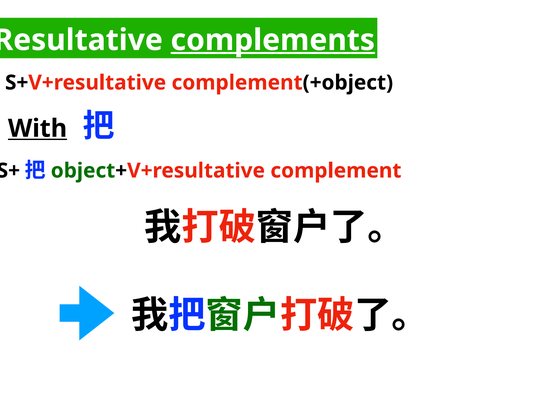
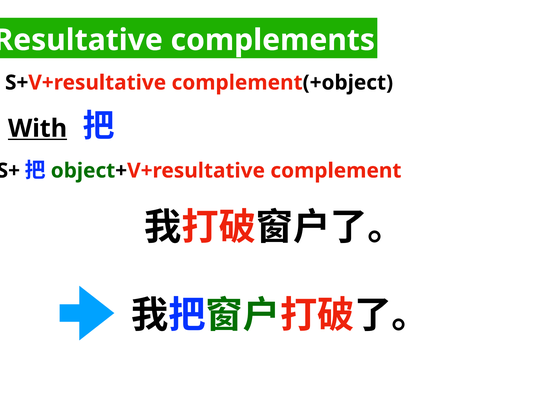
complements underline: present -> none
